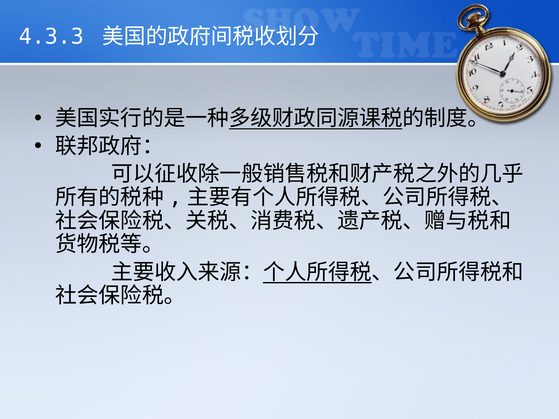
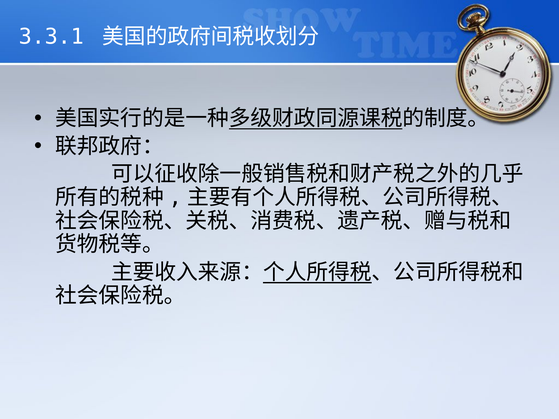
4.3.3: 4.3.3 -> 3.3.1
